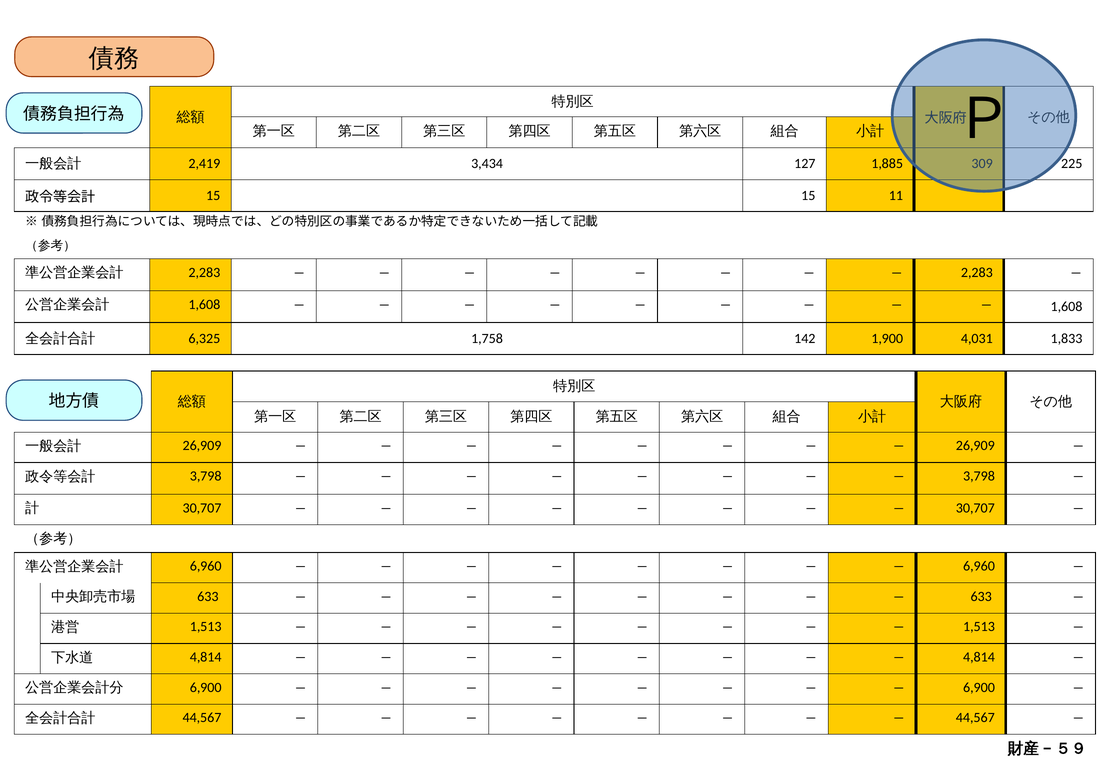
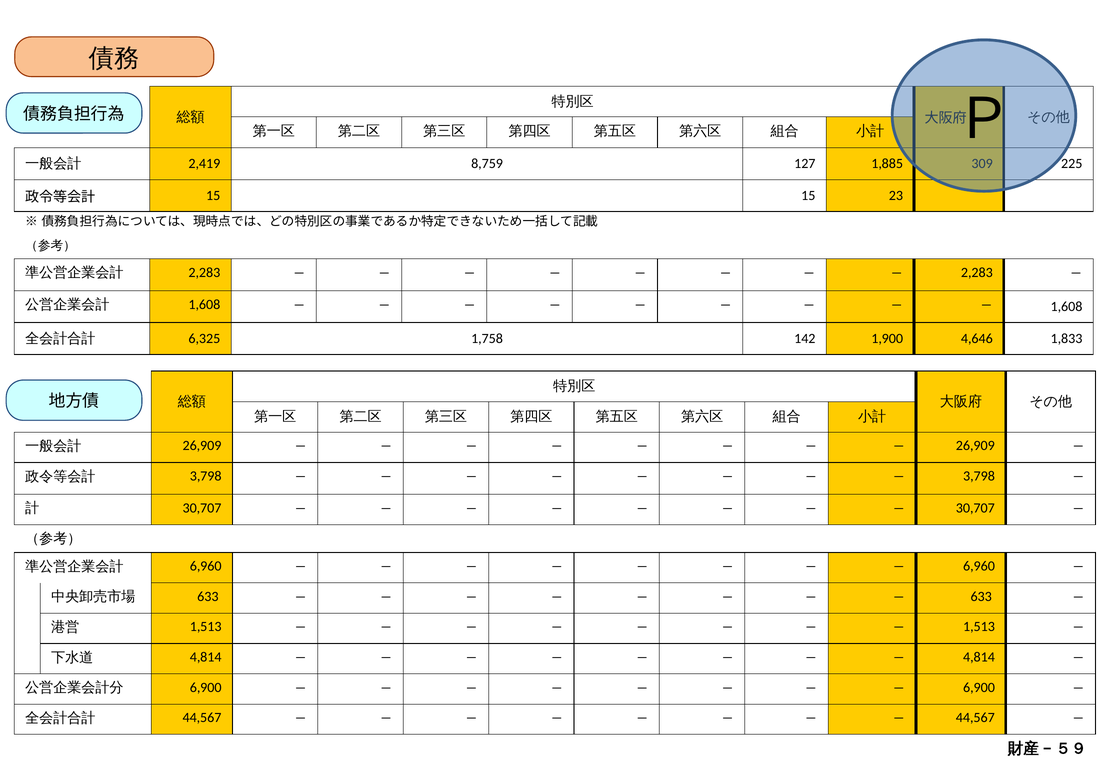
3,434: 3,434 -> 8,759
11: 11 -> 23
4,031: 4,031 -> 4,646
